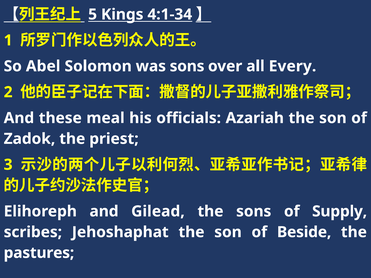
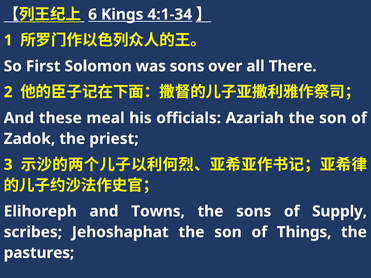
5: 5 -> 6
Abel: Abel -> First
Every: Every -> There
Gilead: Gilead -> Towns
Beside: Beside -> Things
